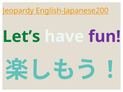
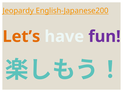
Let’s colour: green -> orange
